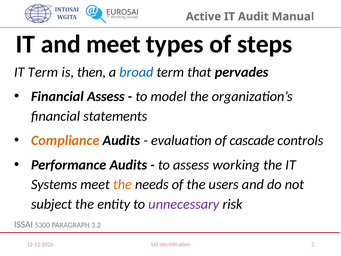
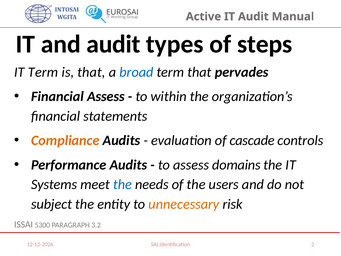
and meet: meet -> audit
is then: then -> that
model: model -> within
working: working -> domains
the at (122, 184) colour: orange -> blue
unnecessary colour: purple -> orange
